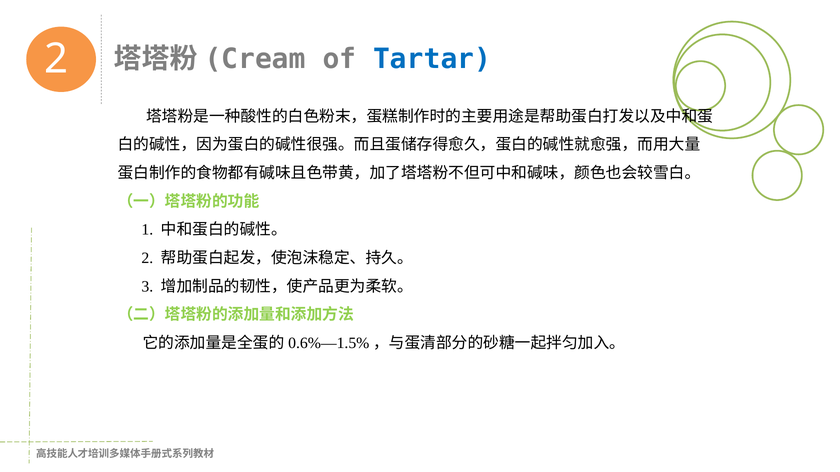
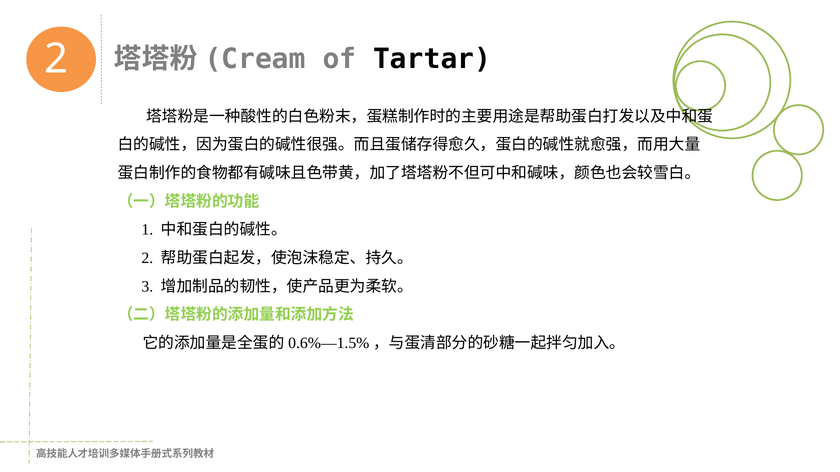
Tartar colour: blue -> black
